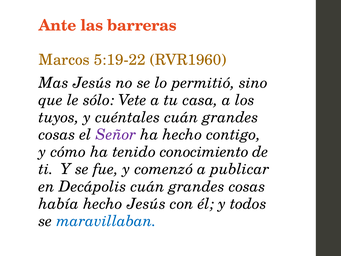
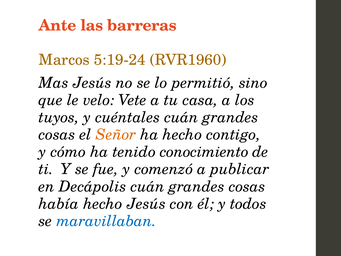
5:19-22: 5:19-22 -> 5:19-24
sólo: sólo -> velo
Señor colour: purple -> orange
